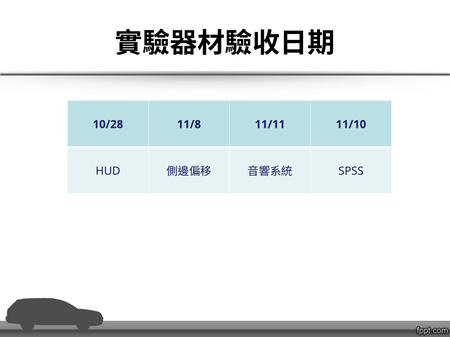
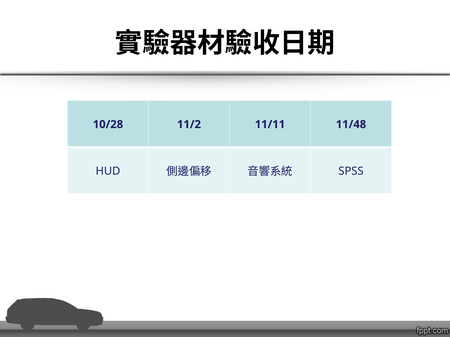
11/8: 11/8 -> 11/2
11/10: 11/10 -> 11/48
